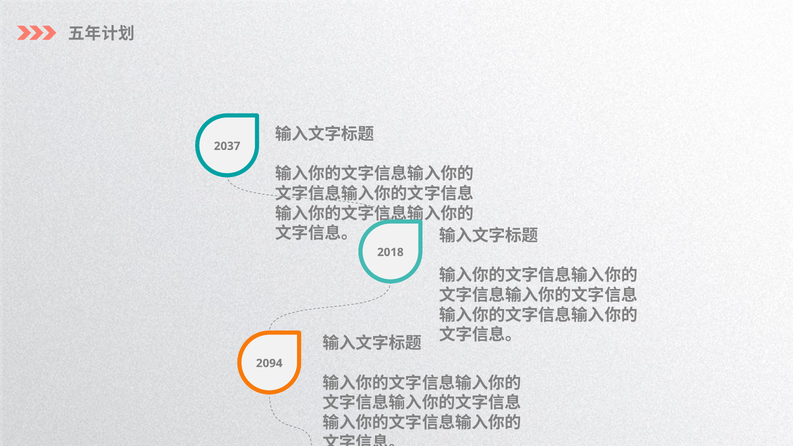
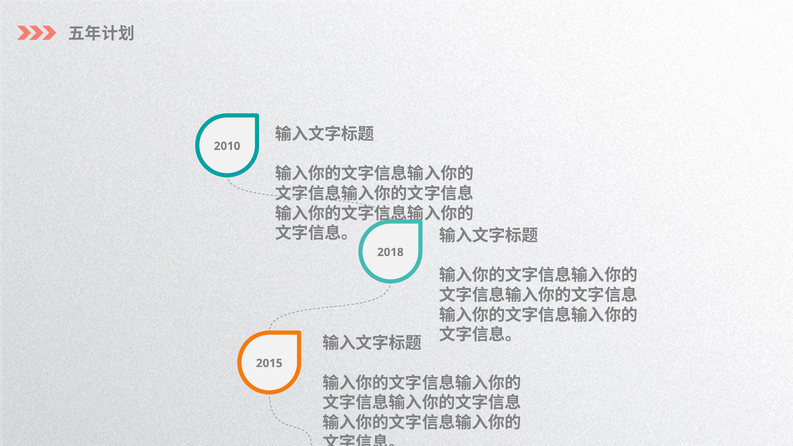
2037: 2037 -> 2010
2094: 2094 -> 2015
